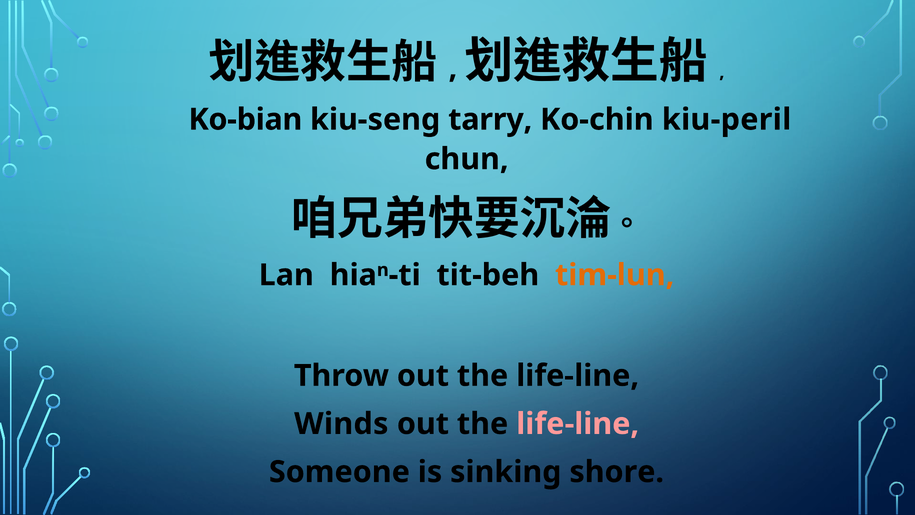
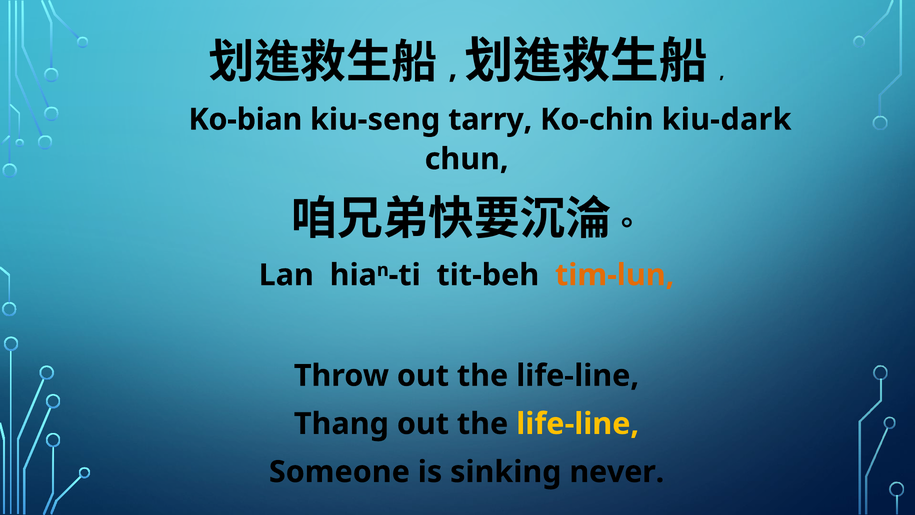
kiu-peril: kiu-peril -> kiu-dark
Winds: Winds -> Thang
life-line at (578, 424) colour: pink -> yellow
shore: shore -> never
